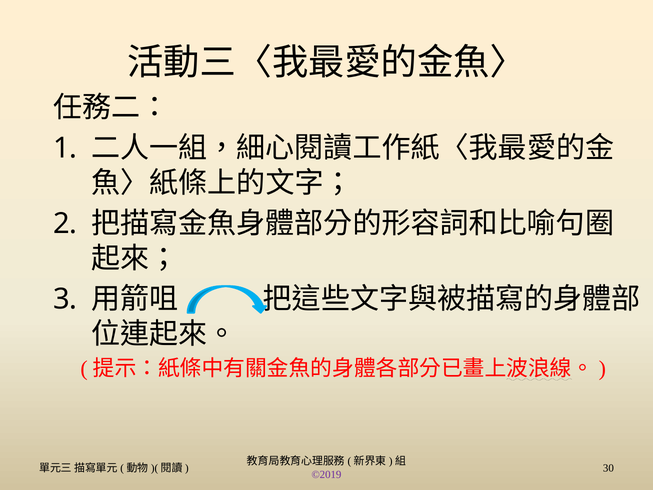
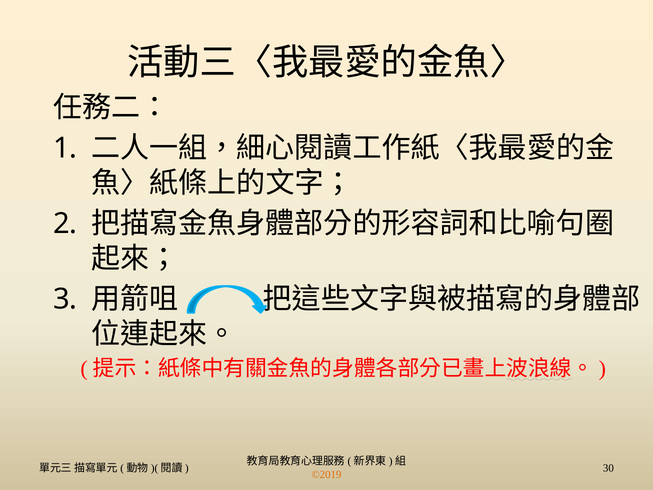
©2019 colour: purple -> orange
